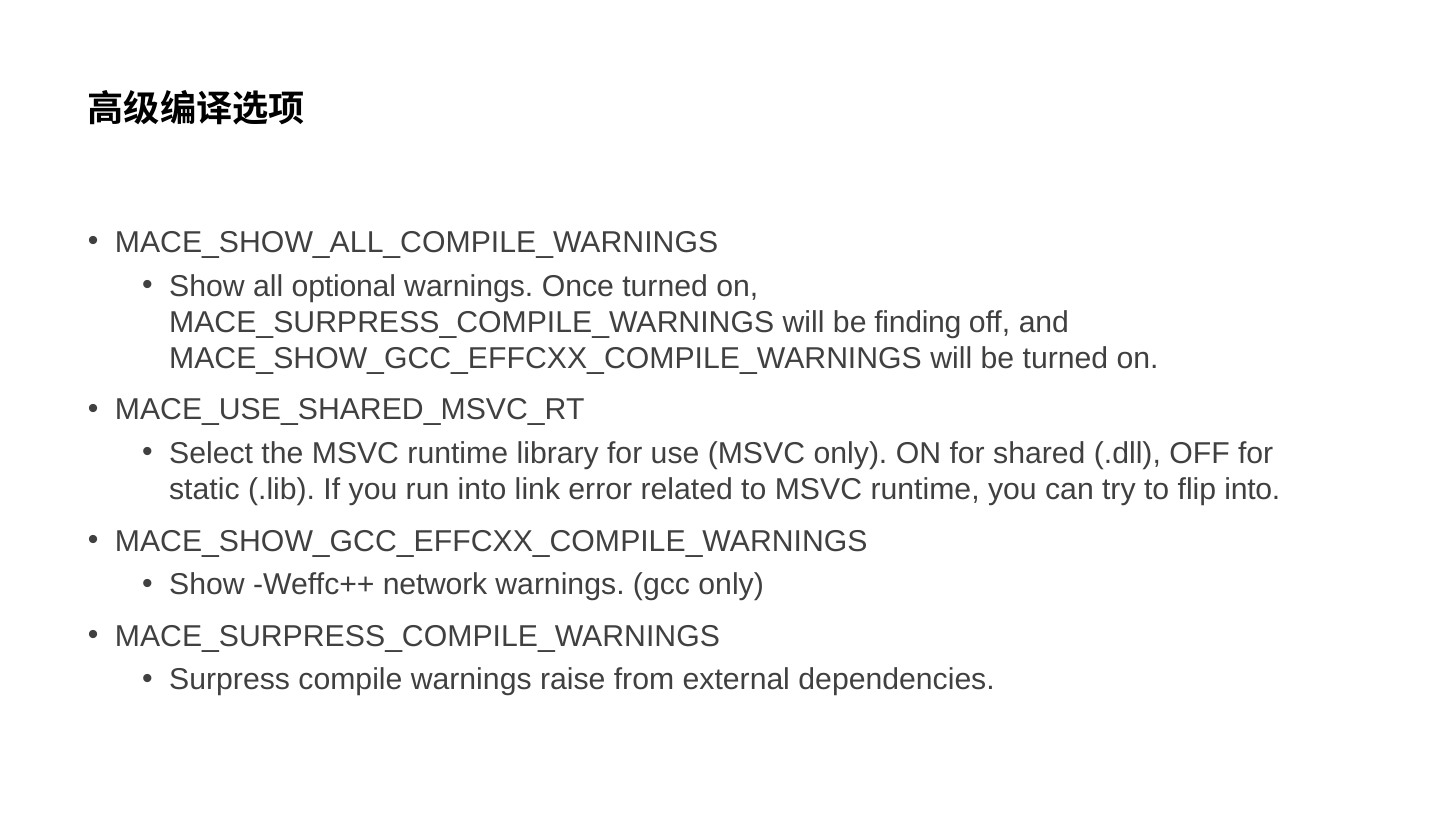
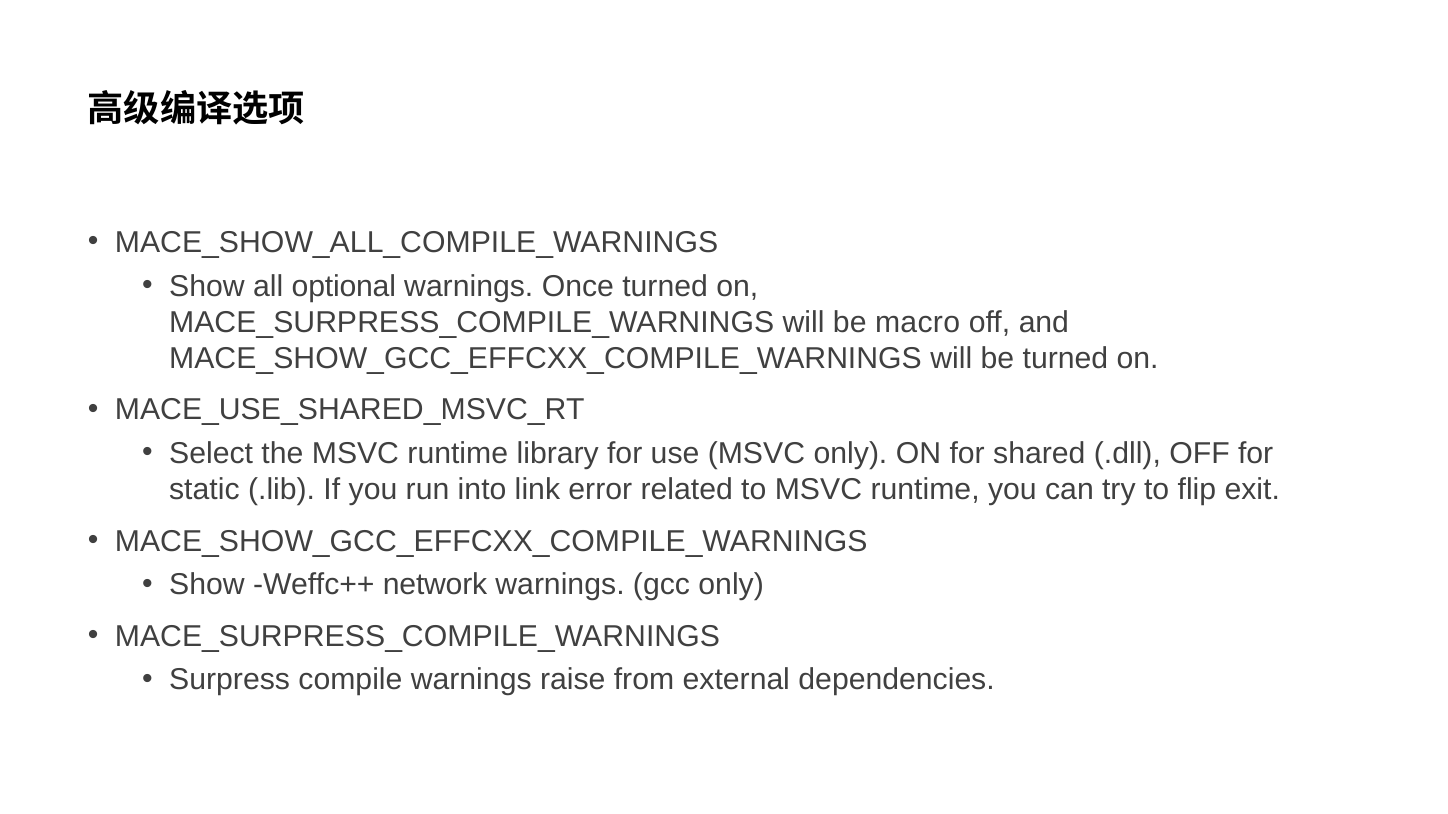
finding: finding -> macro
flip into: into -> exit
